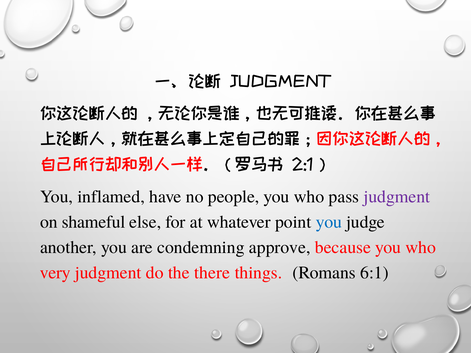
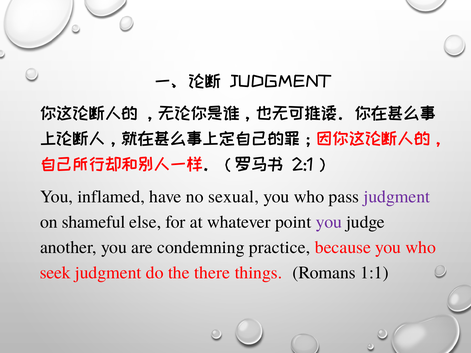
people: people -> sexual
you at (329, 222) colour: blue -> purple
approve: approve -> practice
very: very -> seek
6:1: 6:1 -> 1:1
